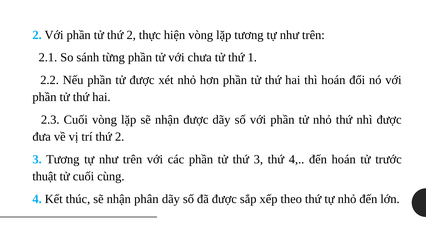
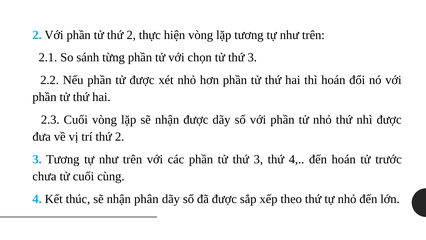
chưa: chưa -> chọn
1 at (252, 57): 1 -> 3
thuật: thuật -> chưa
